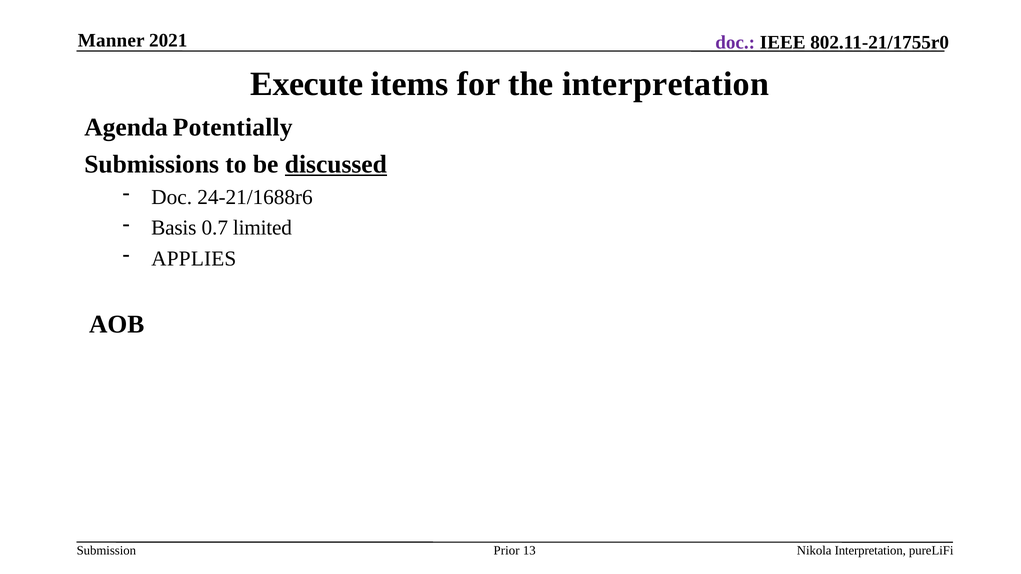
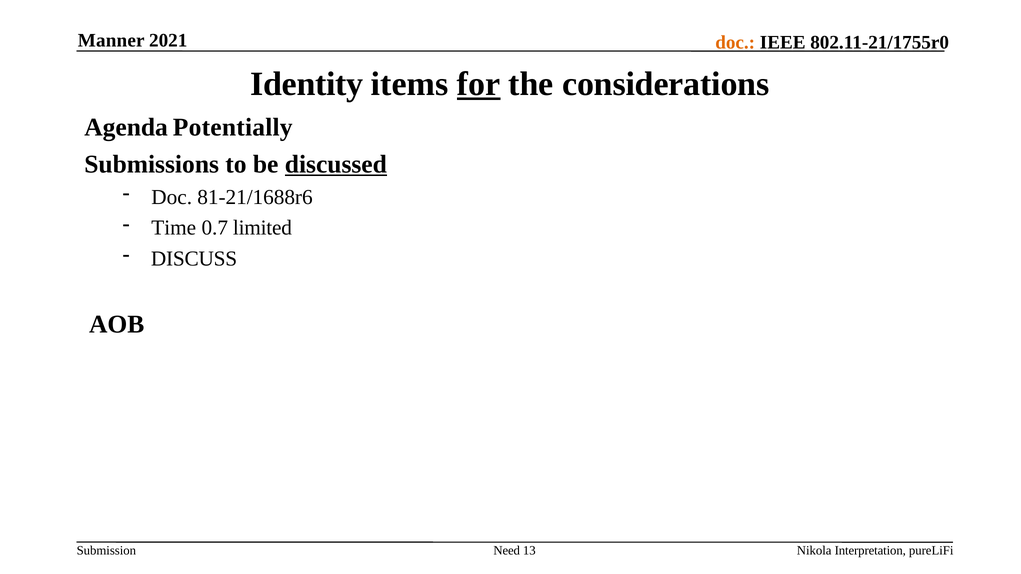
doc at (735, 43) colour: purple -> orange
Execute: Execute -> Identity
for underline: none -> present
the interpretation: interpretation -> considerations
24-21/1688r6: 24-21/1688r6 -> 81-21/1688r6
Basis: Basis -> Time
APPLIES: APPLIES -> DISCUSS
Prior: Prior -> Need
